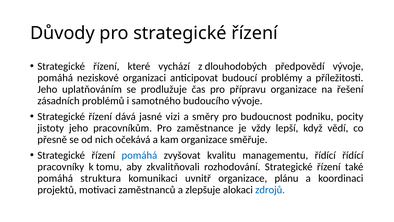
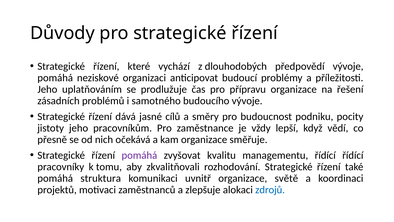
vizi: vizi -> cílů
pomáhá at (139, 155) colour: blue -> purple
plánu: plánu -> světě
